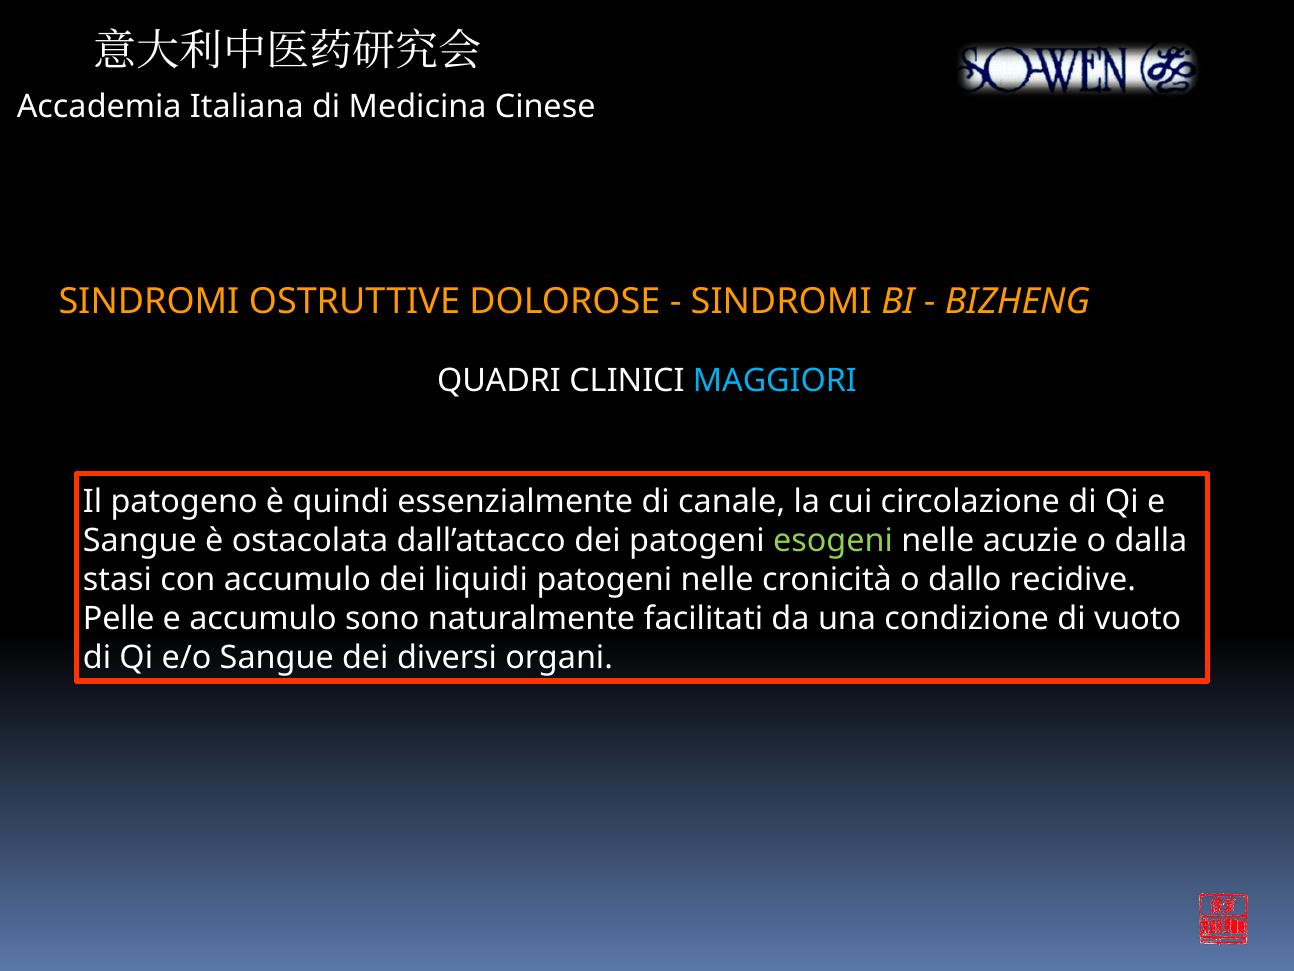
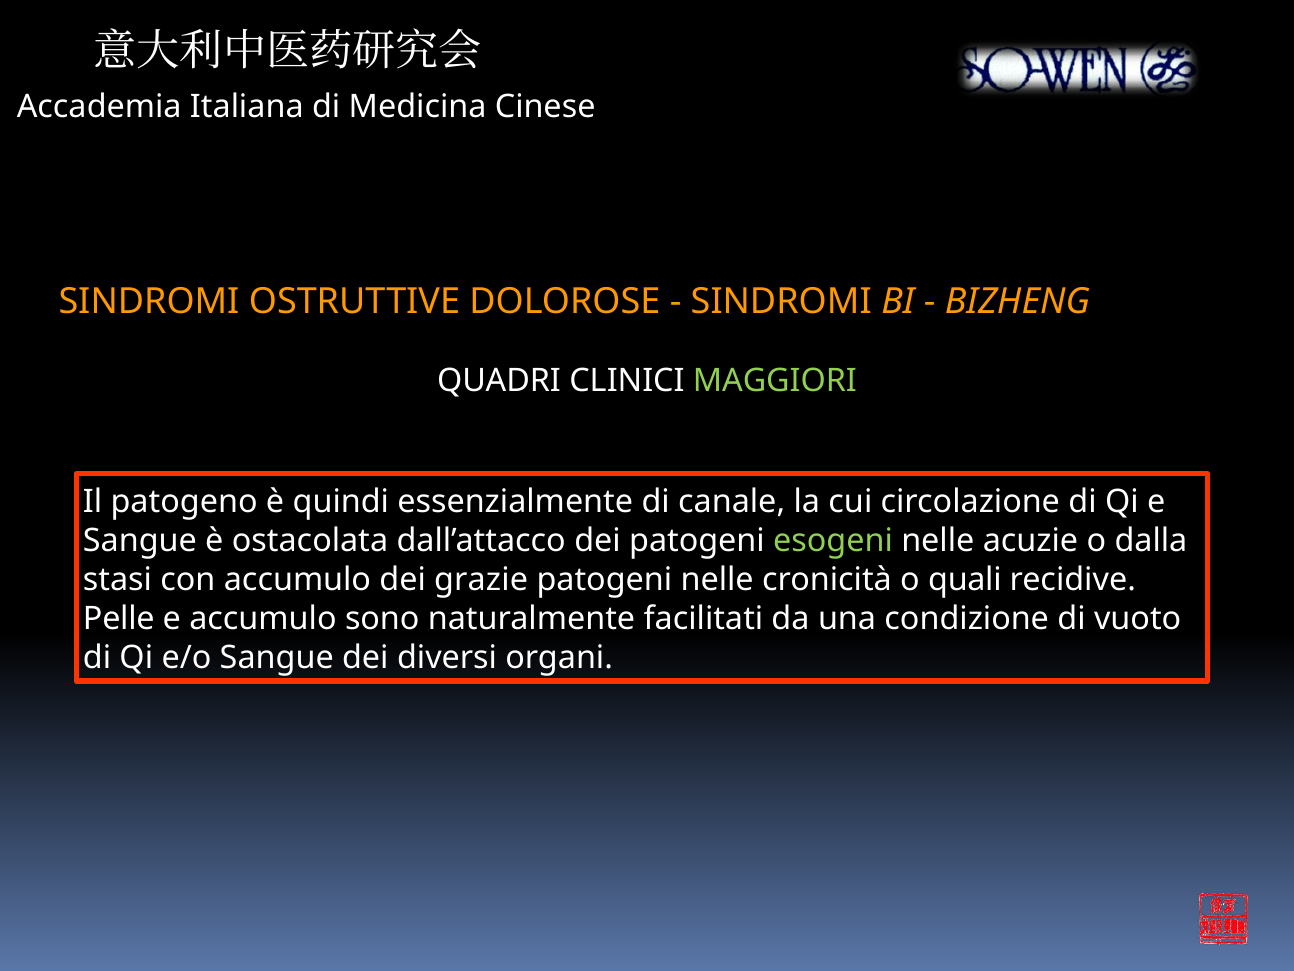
MAGGIORI colour: light blue -> light green
liquidi: liquidi -> grazie
dallo: dallo -> quali
